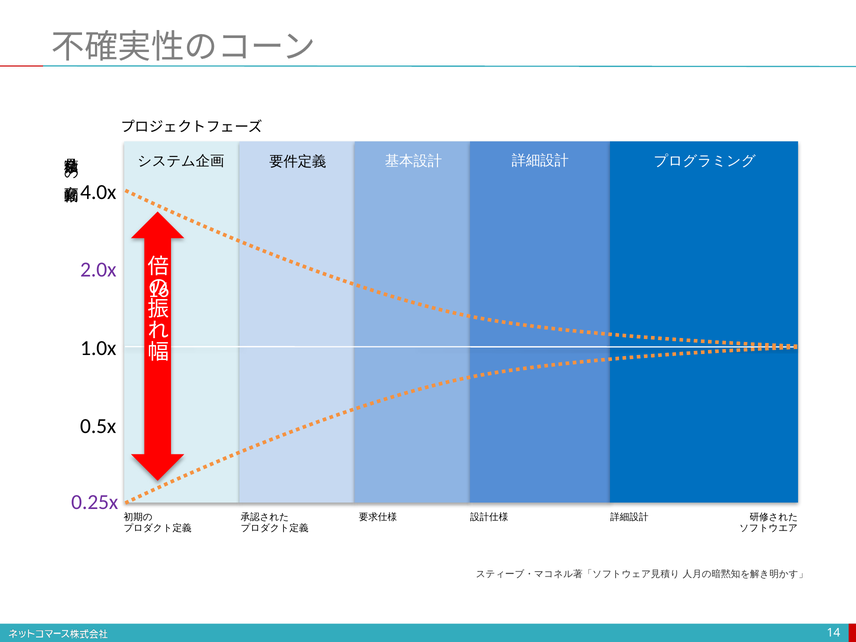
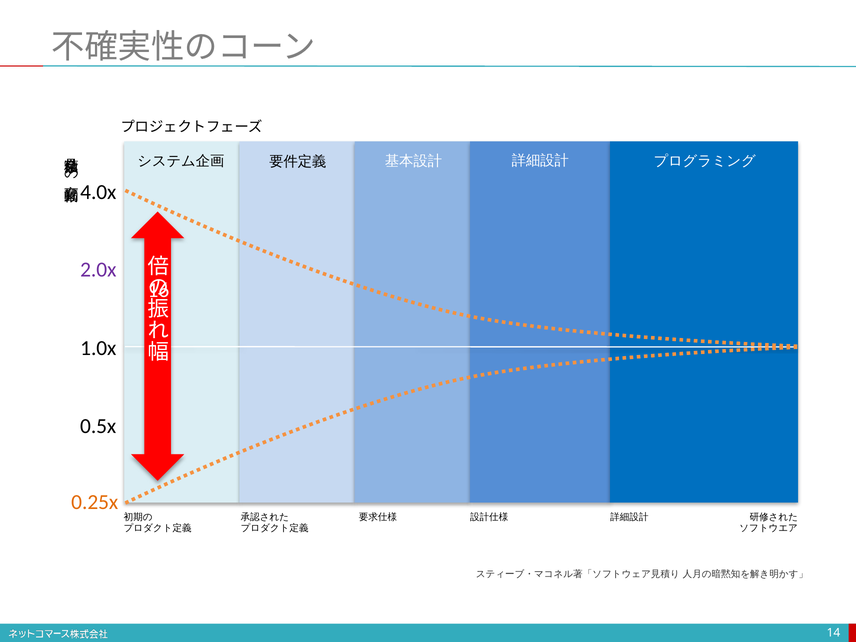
0.25x colour: purple -> orange
